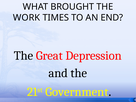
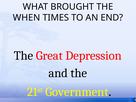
WORK: WORK -> WHEN
